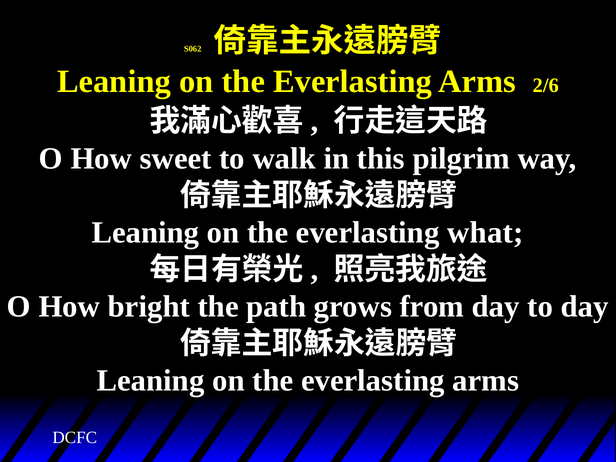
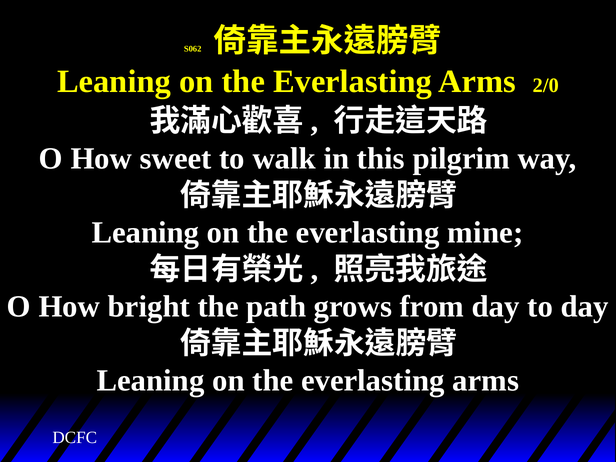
2/6: 2/6 -> 2/0
what: what -> mine
